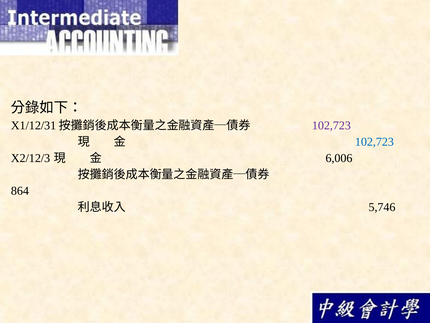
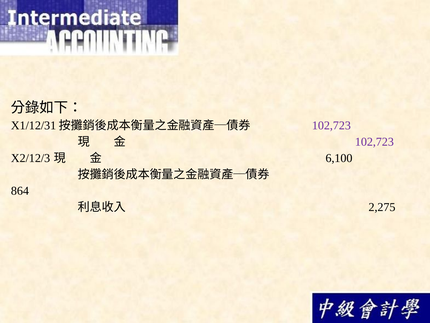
102,723 at (374, 142) colour: blue -> purple
6,006: 6,006 -> 6,100
5,746: 5,746 -> 2,275
